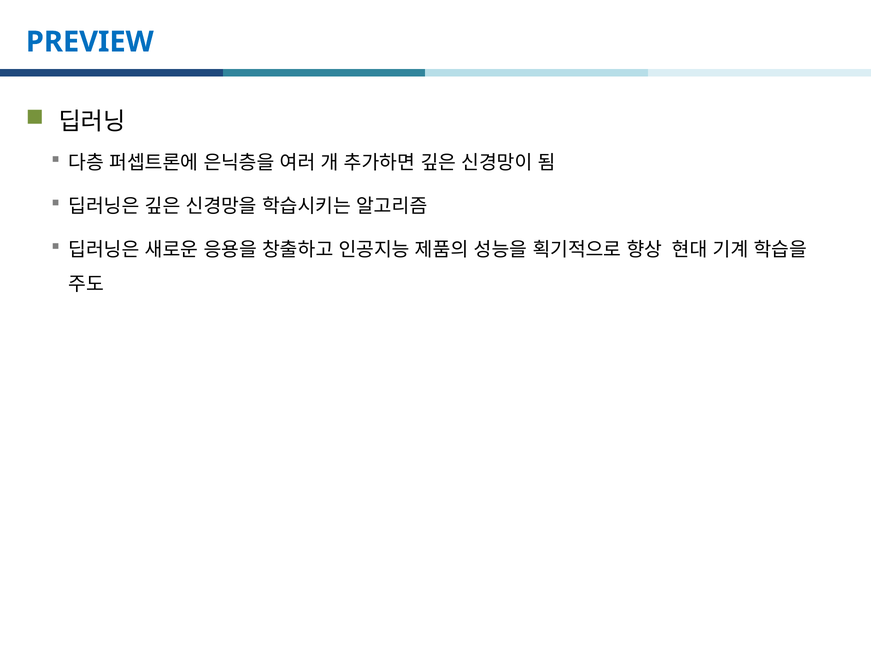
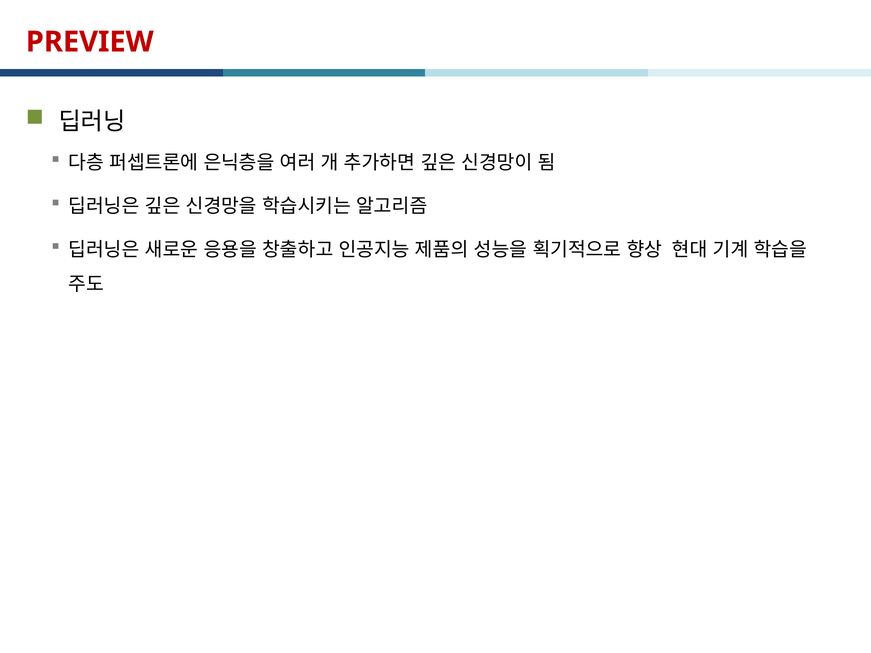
PREVIEW colour: blue -> red
